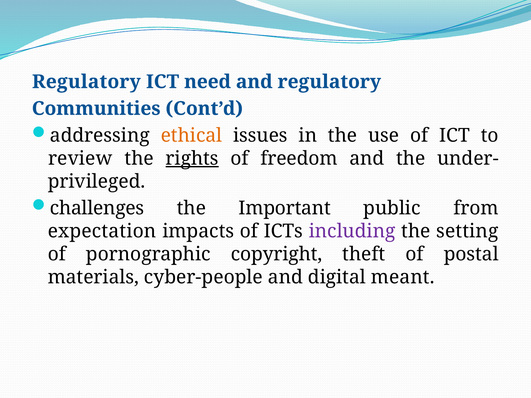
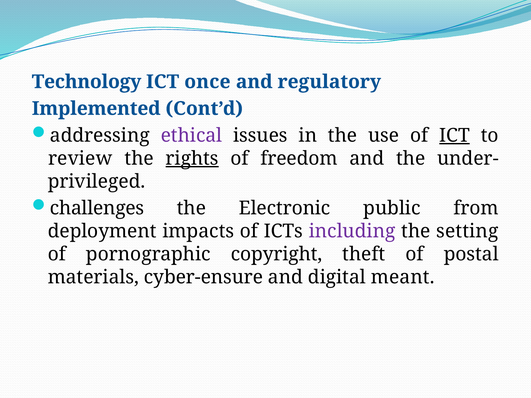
Regulatory at (86, 82): Regulatory -> Technology
need: need -> once
Communities: Communities -> Implemented
ethical colour: orange -> purple
ICT at (455, 135) underline: none -> present
Important: Important -> Electronic
expectation: expectation -> deployment
cyber-people: cyber-people -> cyber-ensure
